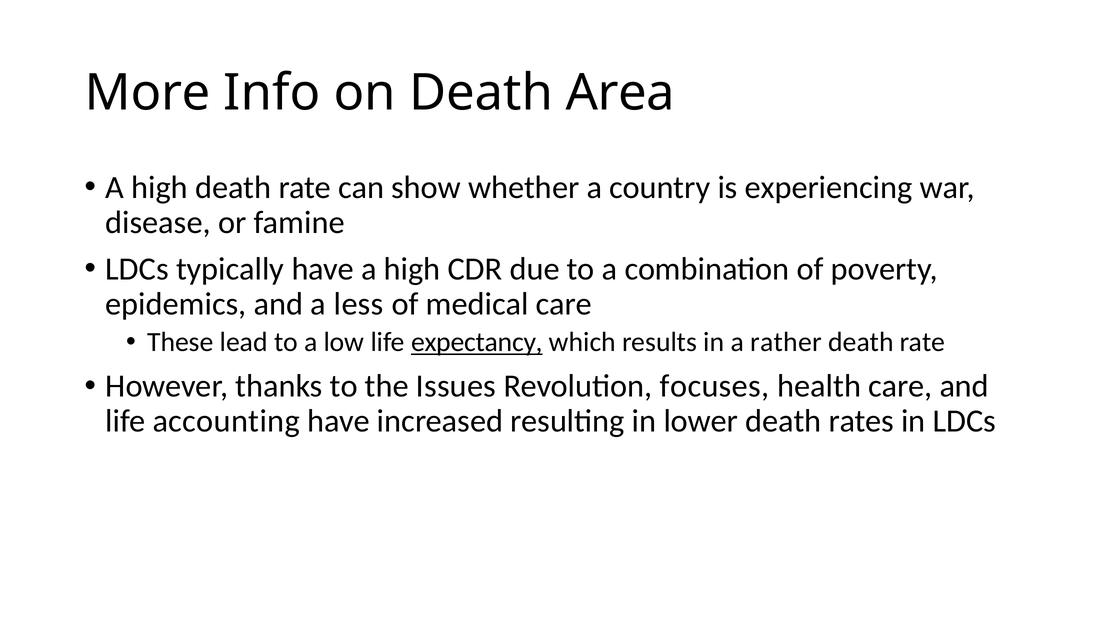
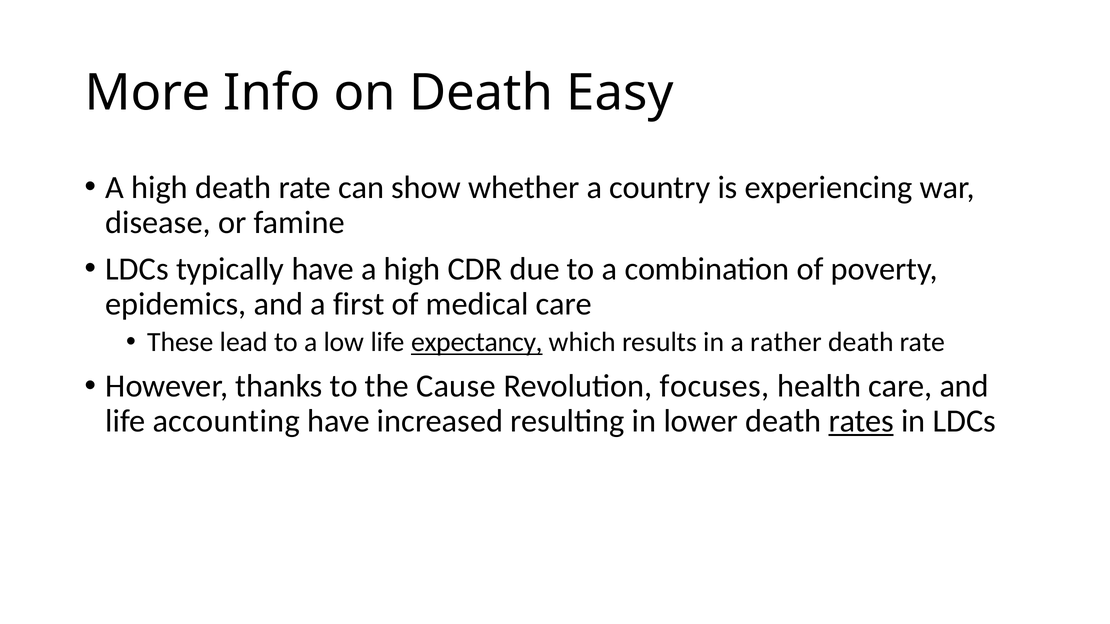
Area: Area -> Easy
less: less -> first
Issues: Issues -> Cause
rates underline: none -> present
